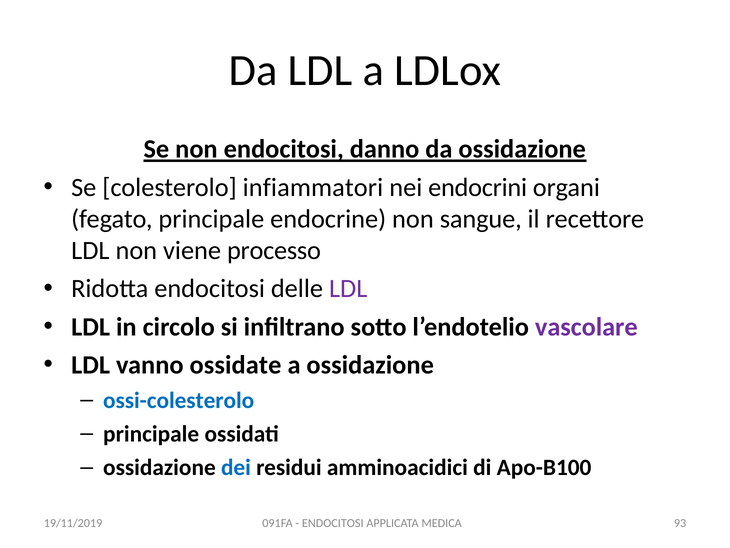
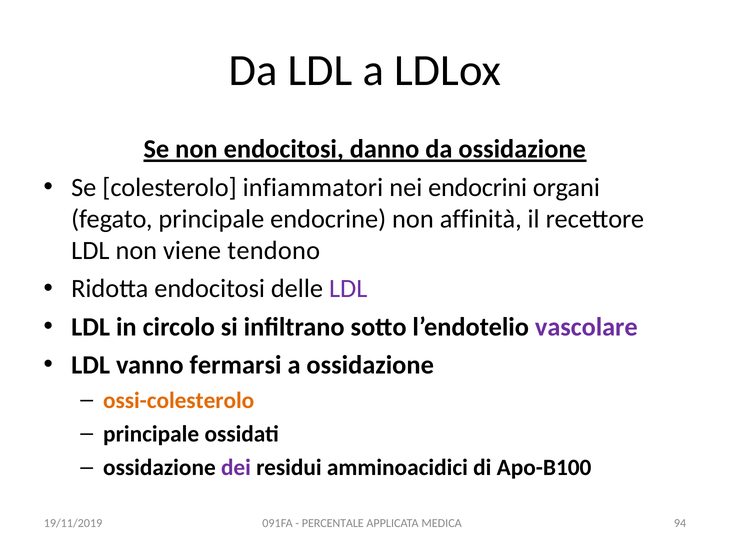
sangue: sangue -> affinità
processo: processo -> tendono
ossidate: ossidate -> fermarsi
ossi-colesterolo colour: blue -> orange
dei colour: blue -> purple
ENDOCITOSI at (333, 523): ENDOCITOSI -> PERCENTALE
93: 93 -> 94
